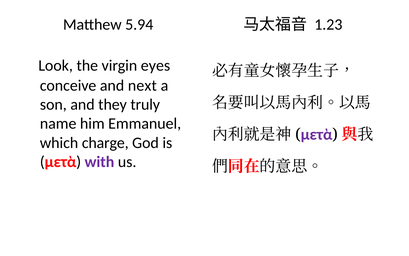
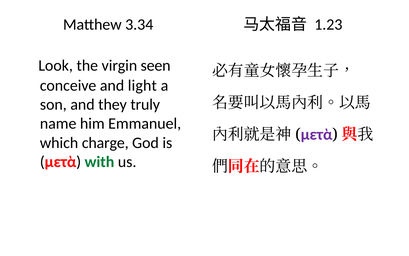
5.94: 5.94 -> 3.34
eyes: eyes -> seen
next: next -> light
with colour: purple -> green
